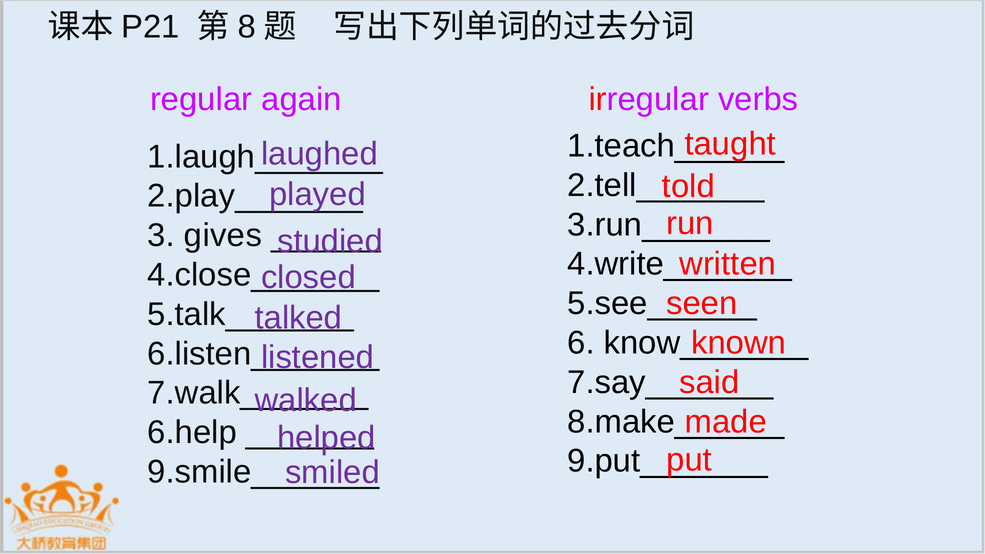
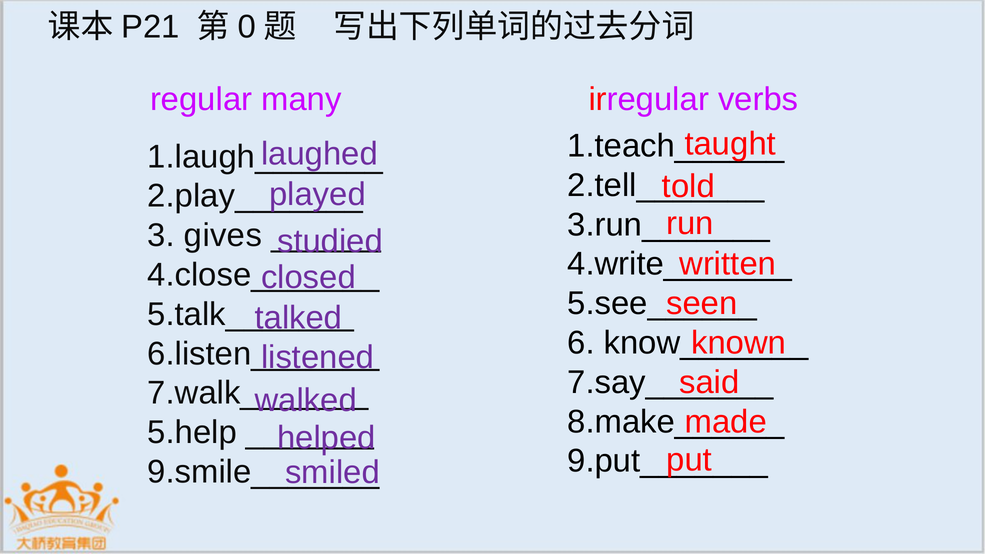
8: 8 -> 0
again: again -> many
6.help: 6.help -> 5.help
